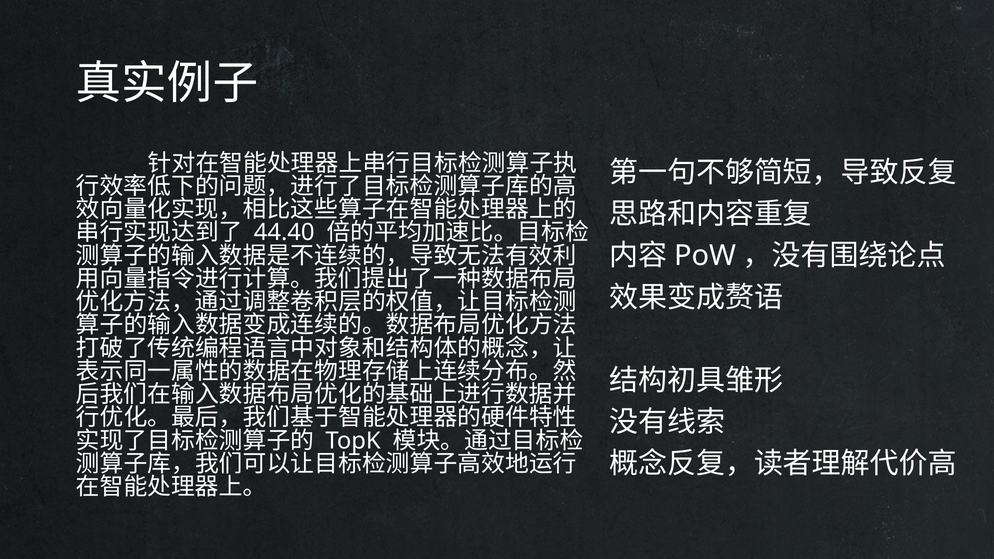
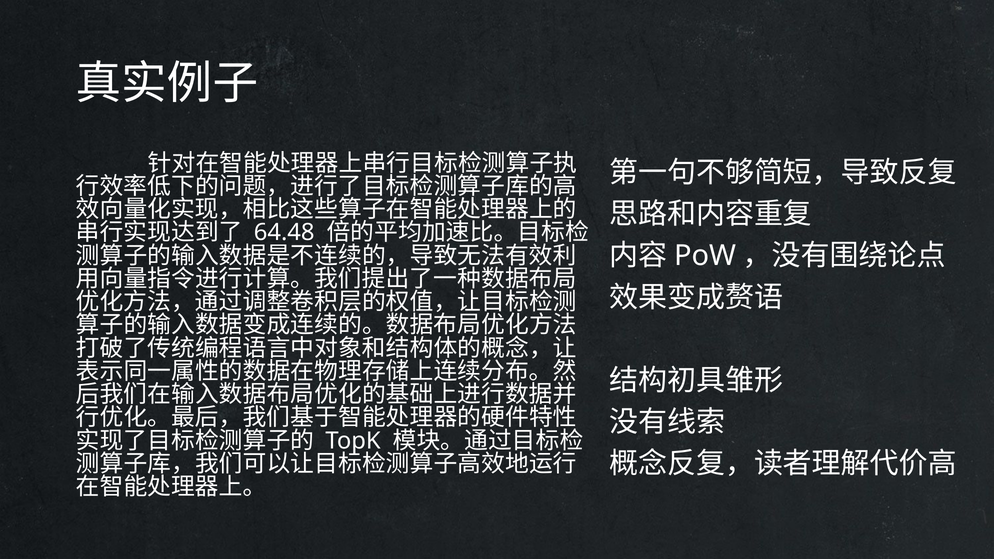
44.40: 44.40 -> 64.48
